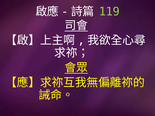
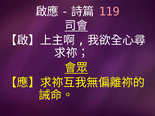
119 colour: light green -> pink
